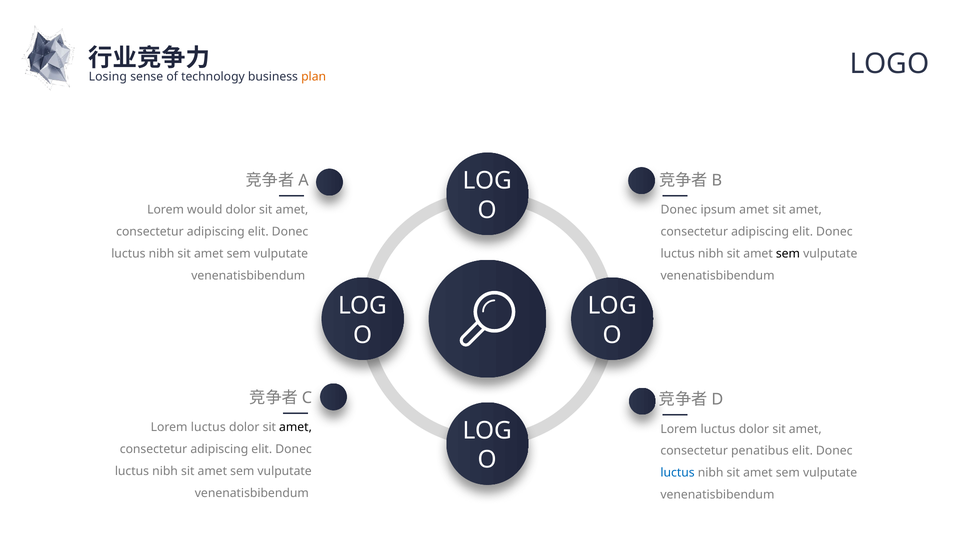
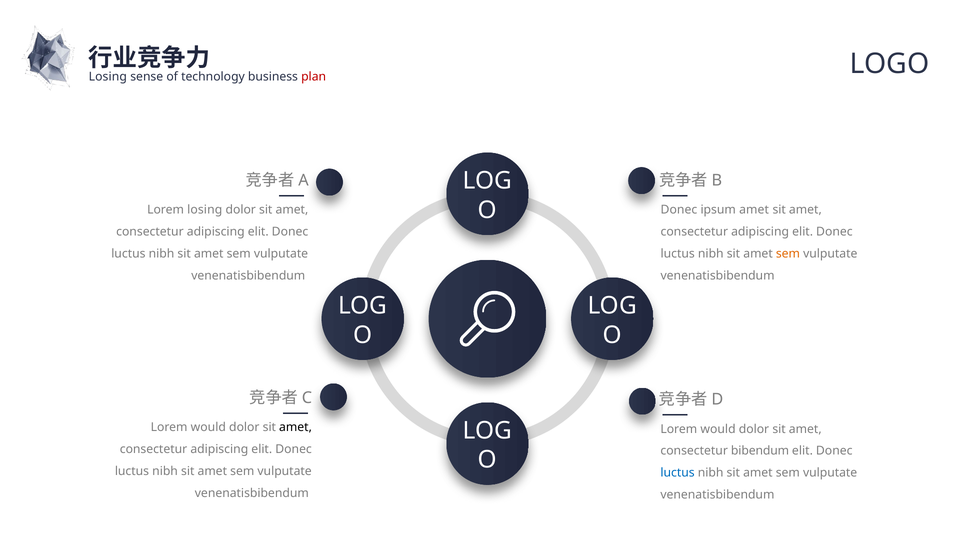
plan colour: orange -> red
Lorem would: would -> losing
sem at (788, 254) colour: black -> orange
luctus at (208, 427): luctus -> would
luctus at (718, 429): luctus -> would
penatibus: penatibus -> bibendum
